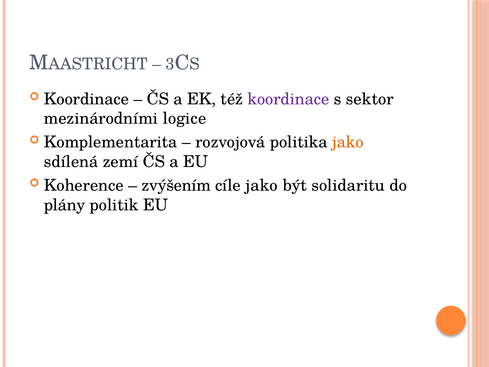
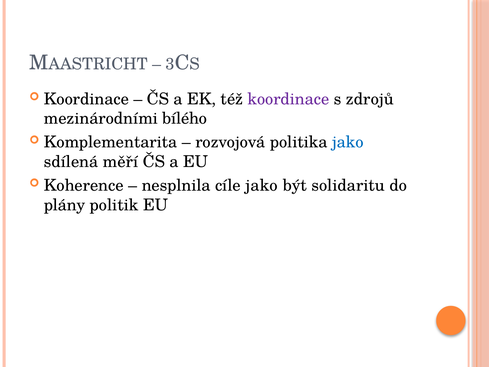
sektor: sektor -> zdrojů
logice: logice -> bílého
jako at (348, 142) colour: orange -> blue
zemí: zemí -> měří
zvýšením: zvýšením -> nesplnila
